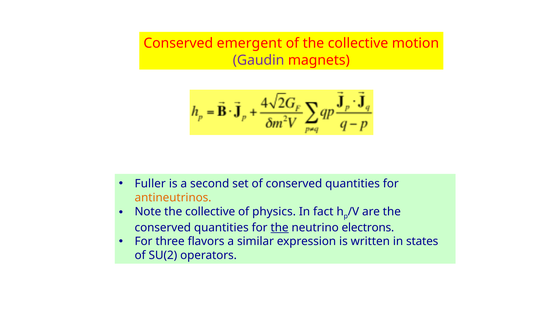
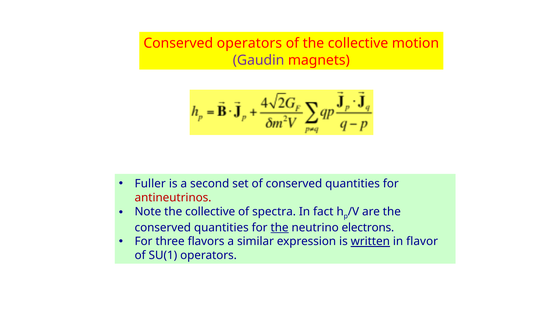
Conserved emergent: emergent -> operators
antineutrinos colour: orange -> red
physics: physics -> spectra
written underline: none -> present
states: states -> flavor
SU(2: SU(2 -> SU(1
